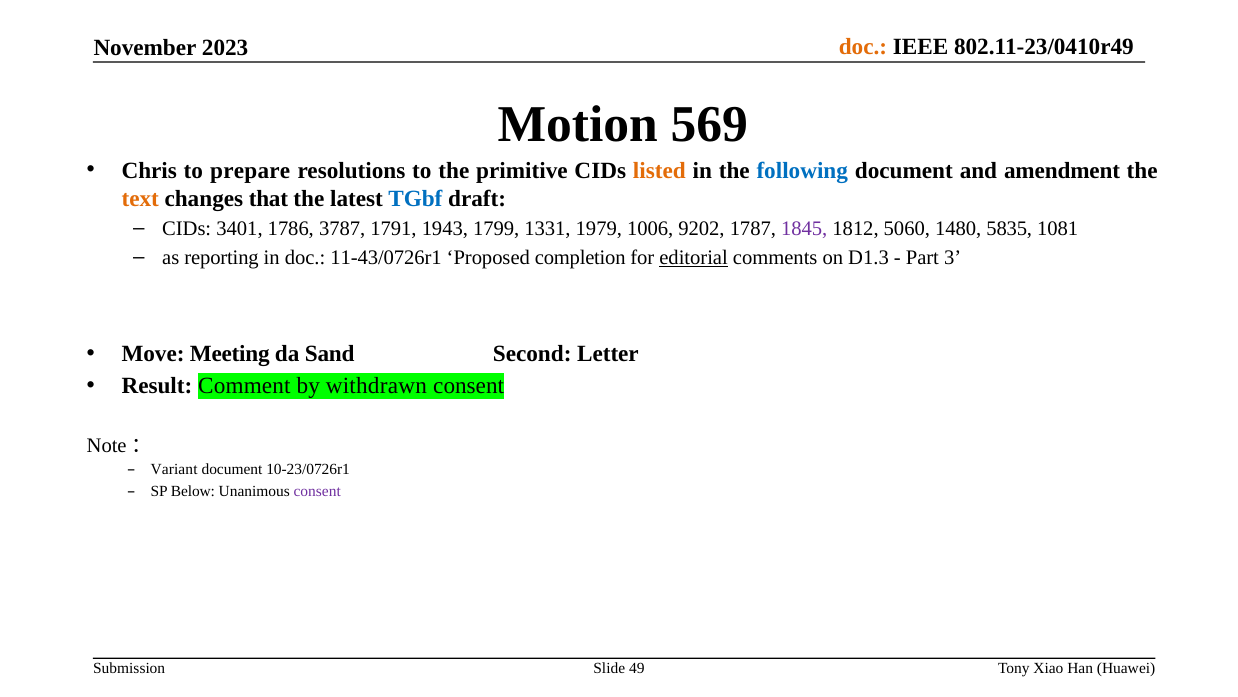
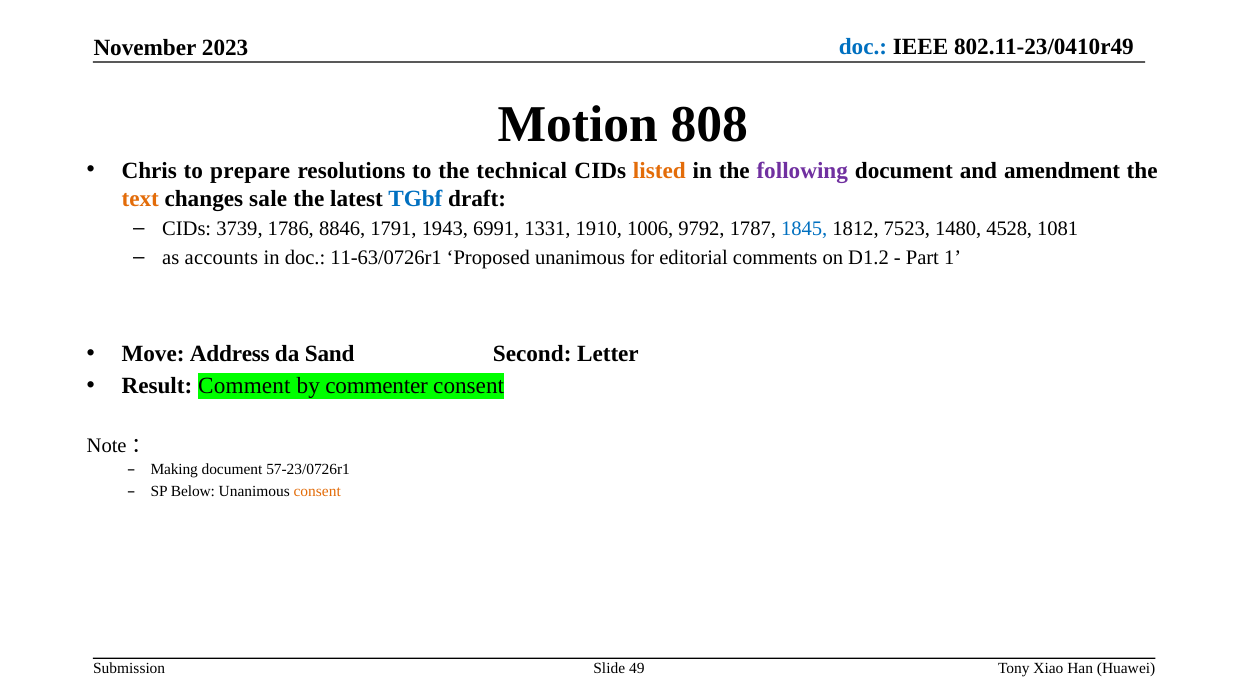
doc at (863, 47) colour: orange -> blue
569: 569 -> 808
primitive: primitive -> technical
following colour: blue -> purple
that: that -> sale
3401: 3401 -> 3739
3787: 3787 -> 8846
1799: 1799 -> 6991
1979: 1979 -> 1910
9202: 9202 -> 9792
1845 colour: purple -> blue
5060: 5060 -> 7523
5835: 5835 -> 4528
reporting: reporting -> accounts
11-43/0726r1: 11-43/0726r1 -> 11-63/0726r1
Proposed completion: completion -> unanimous
editorial underline: present -> none
D1.3: D1.3 -> D1.2
3: 3 -> 1
Meeting: Meeting -> Address
withdrawn: withdrawn -> commenter
Variant: Variant -> Making
10-23/0726r1: 10-23/0726r1 -> 57-23/0726r1
consent at (317, 491) colour: purple -> orange
